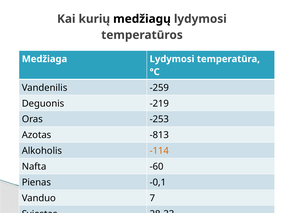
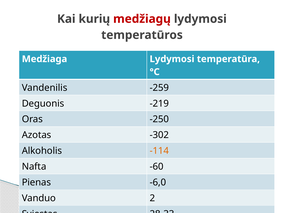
medžiagų colour: black -> red
-253: -253 -> -250
-813: -813 -> -302
-0,1: -0,1 -> -6,0
7: 7 -> 2
